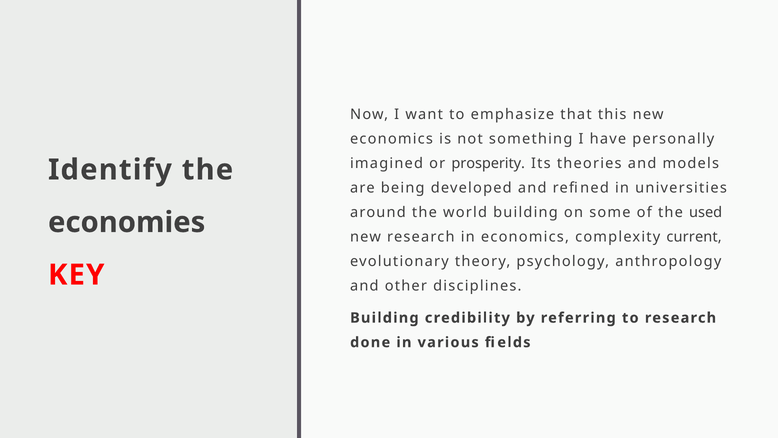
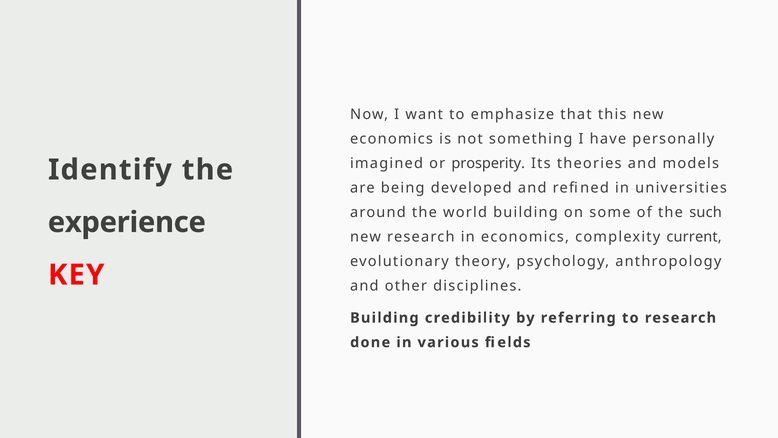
used: used -> such
economies: economies -> experience
